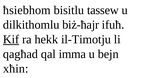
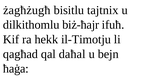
ħsiebhom: ħsiebhom -> żagħżugħ
tassew: tassew -> tajtnix
Kif underline: present -> none
imma: imma -> daħal
xħin: xħin -> ħaġa
